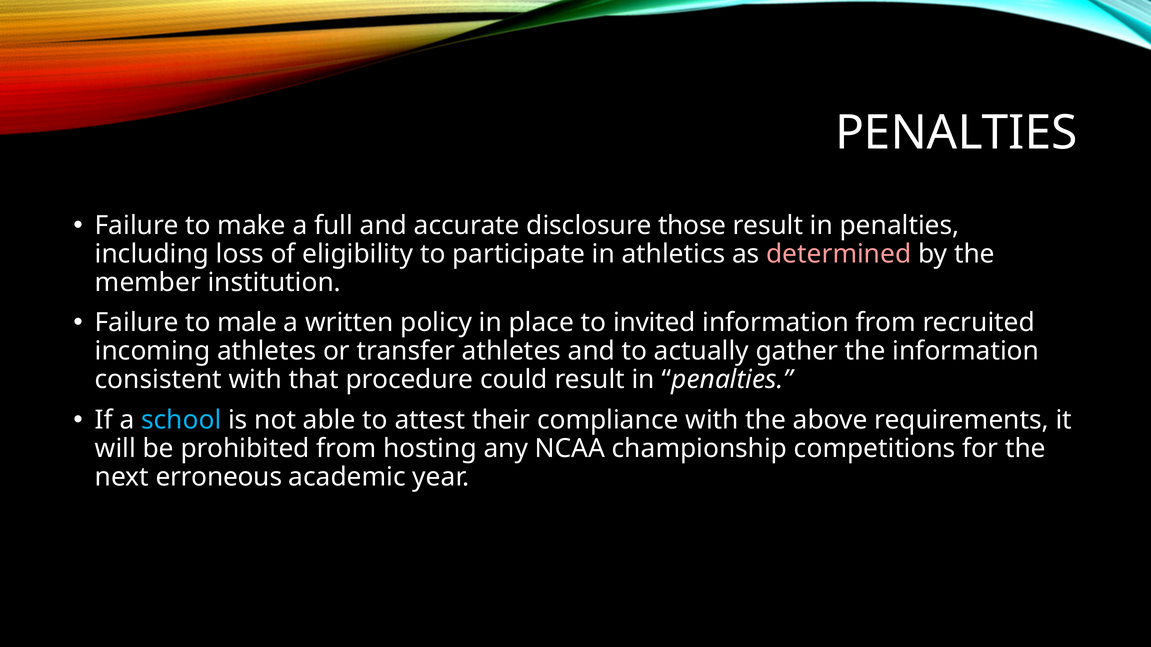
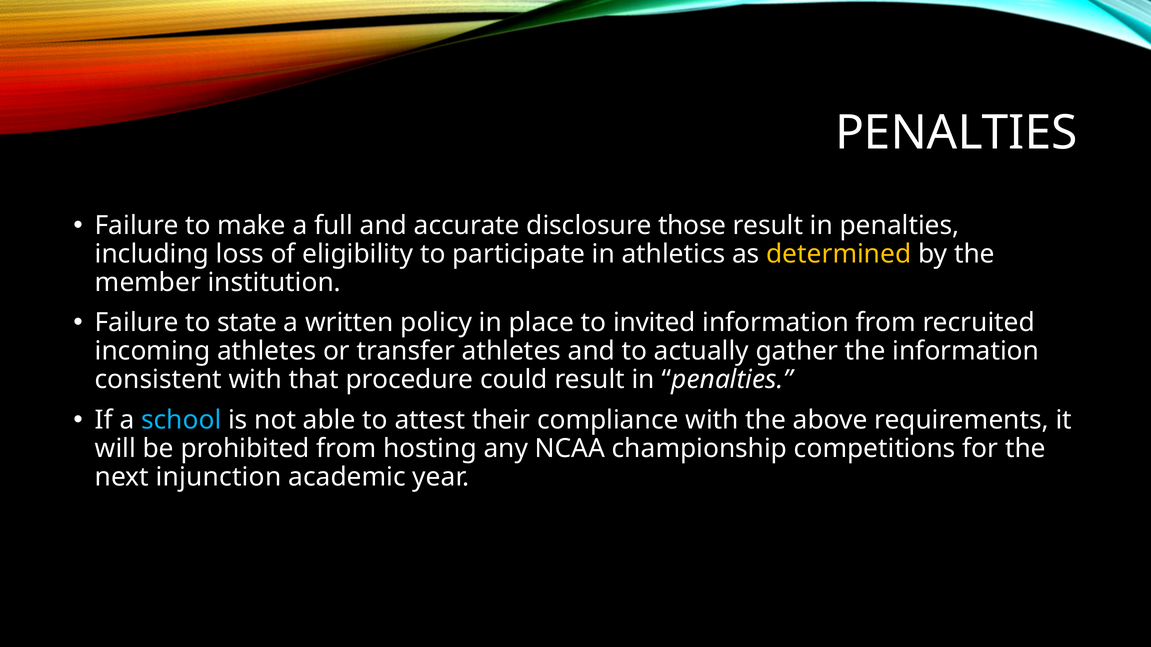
determined colour: pink -> yellow
male: male -> state
erroneous: erroneous -> injunction
